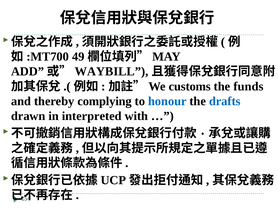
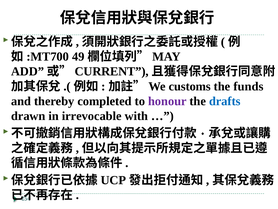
WAYBILL: WAYBILL -> CURRENT
complying: complying -> completed
honour colour: blue -> purple
interpreted: interpreted -> irrevocable
